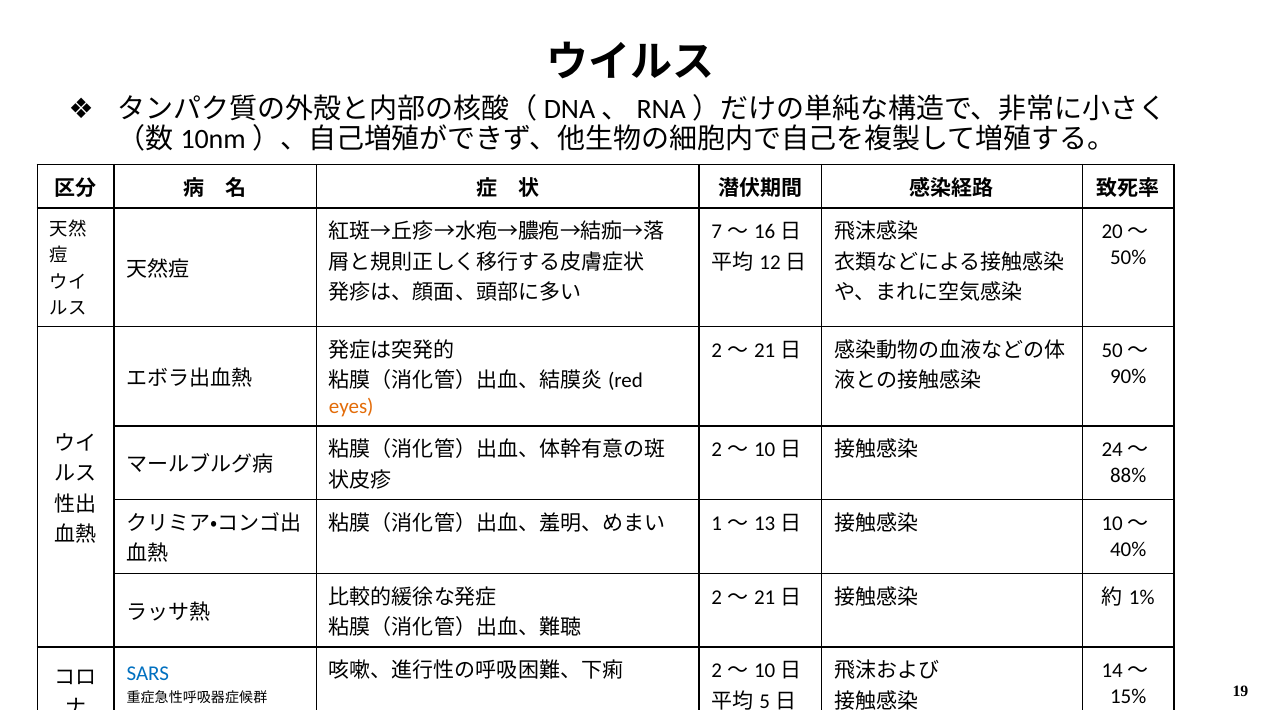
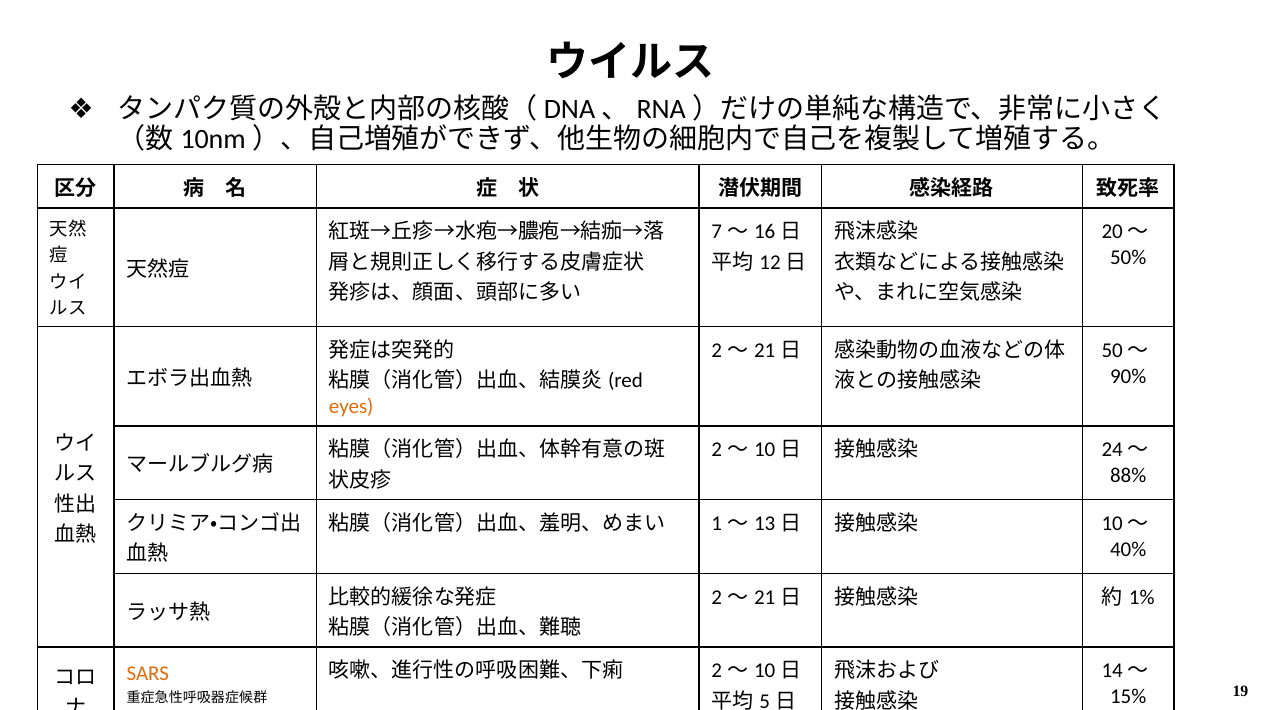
SARS colour: blue -> orange
